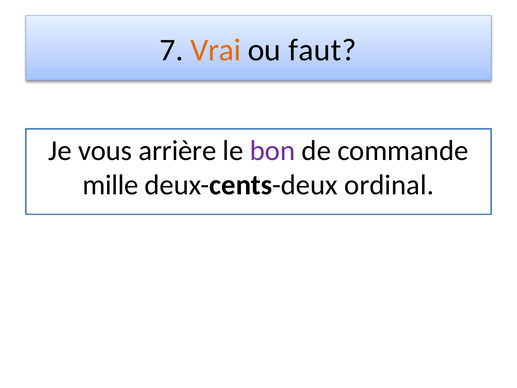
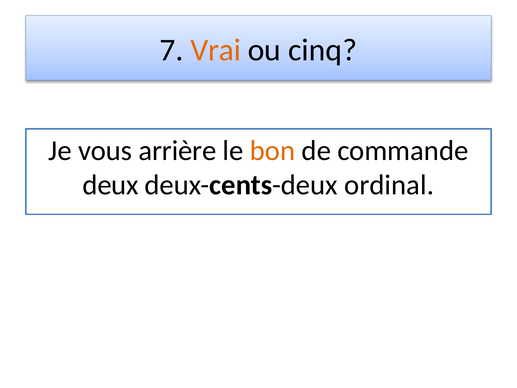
faut: faut -> cinq
bon colour: purple -> orange
mille: mille -> deux
